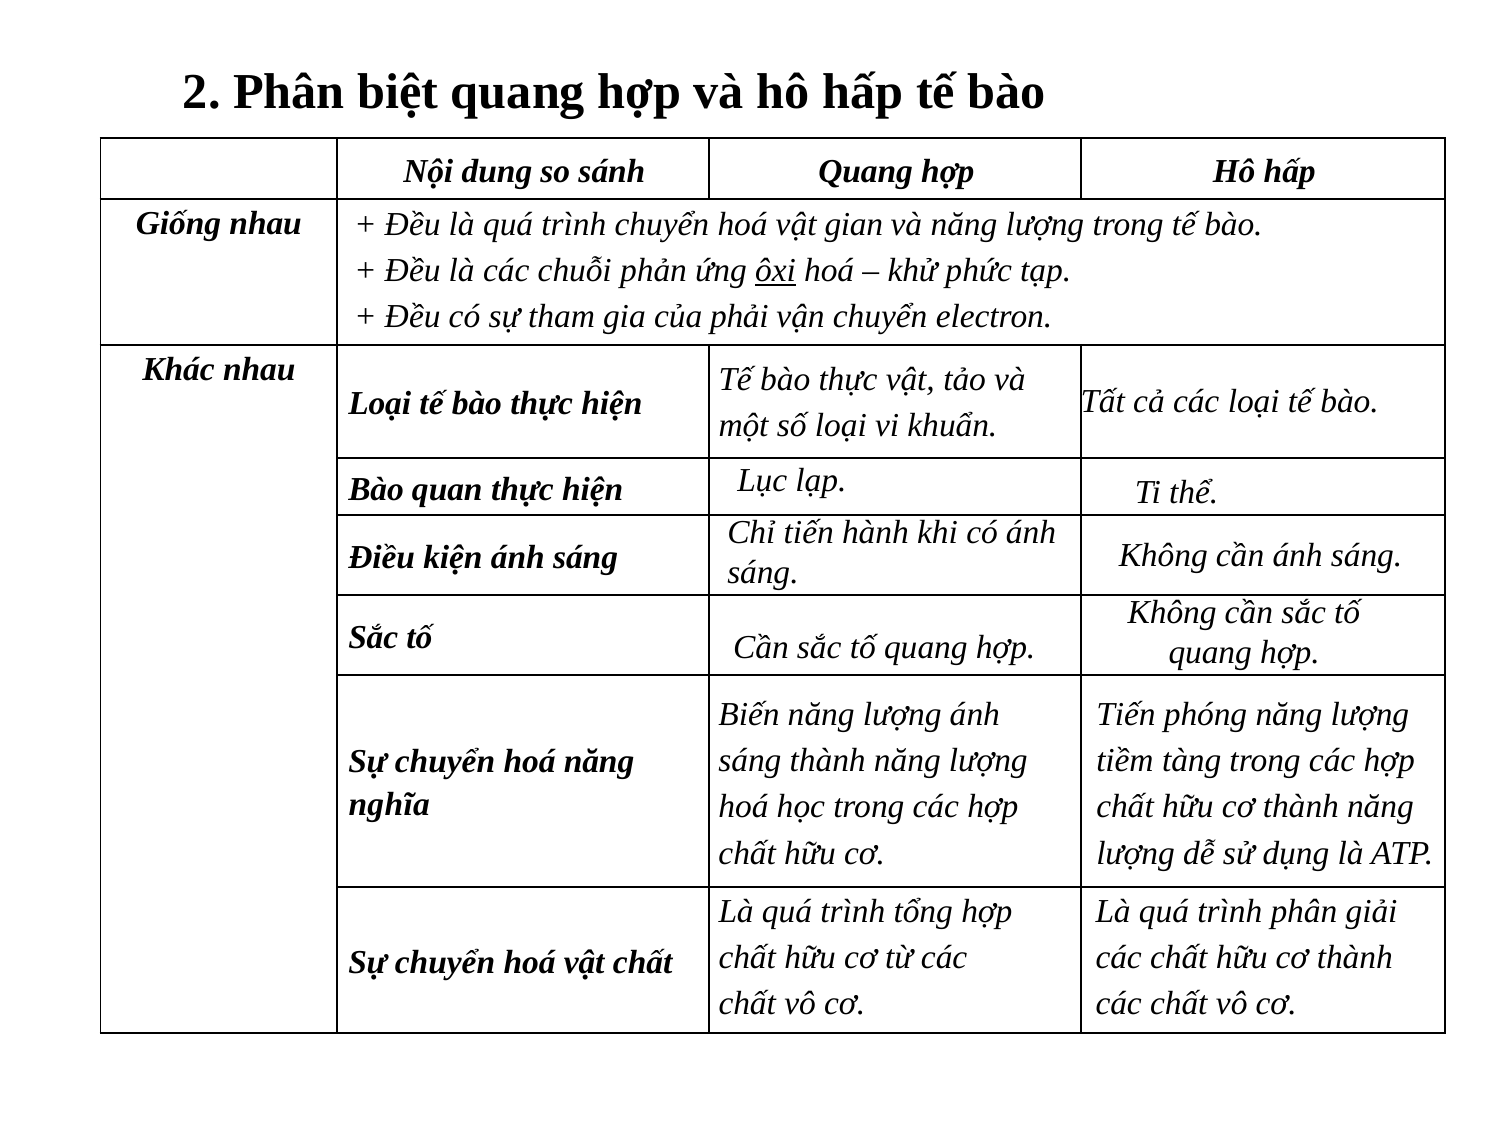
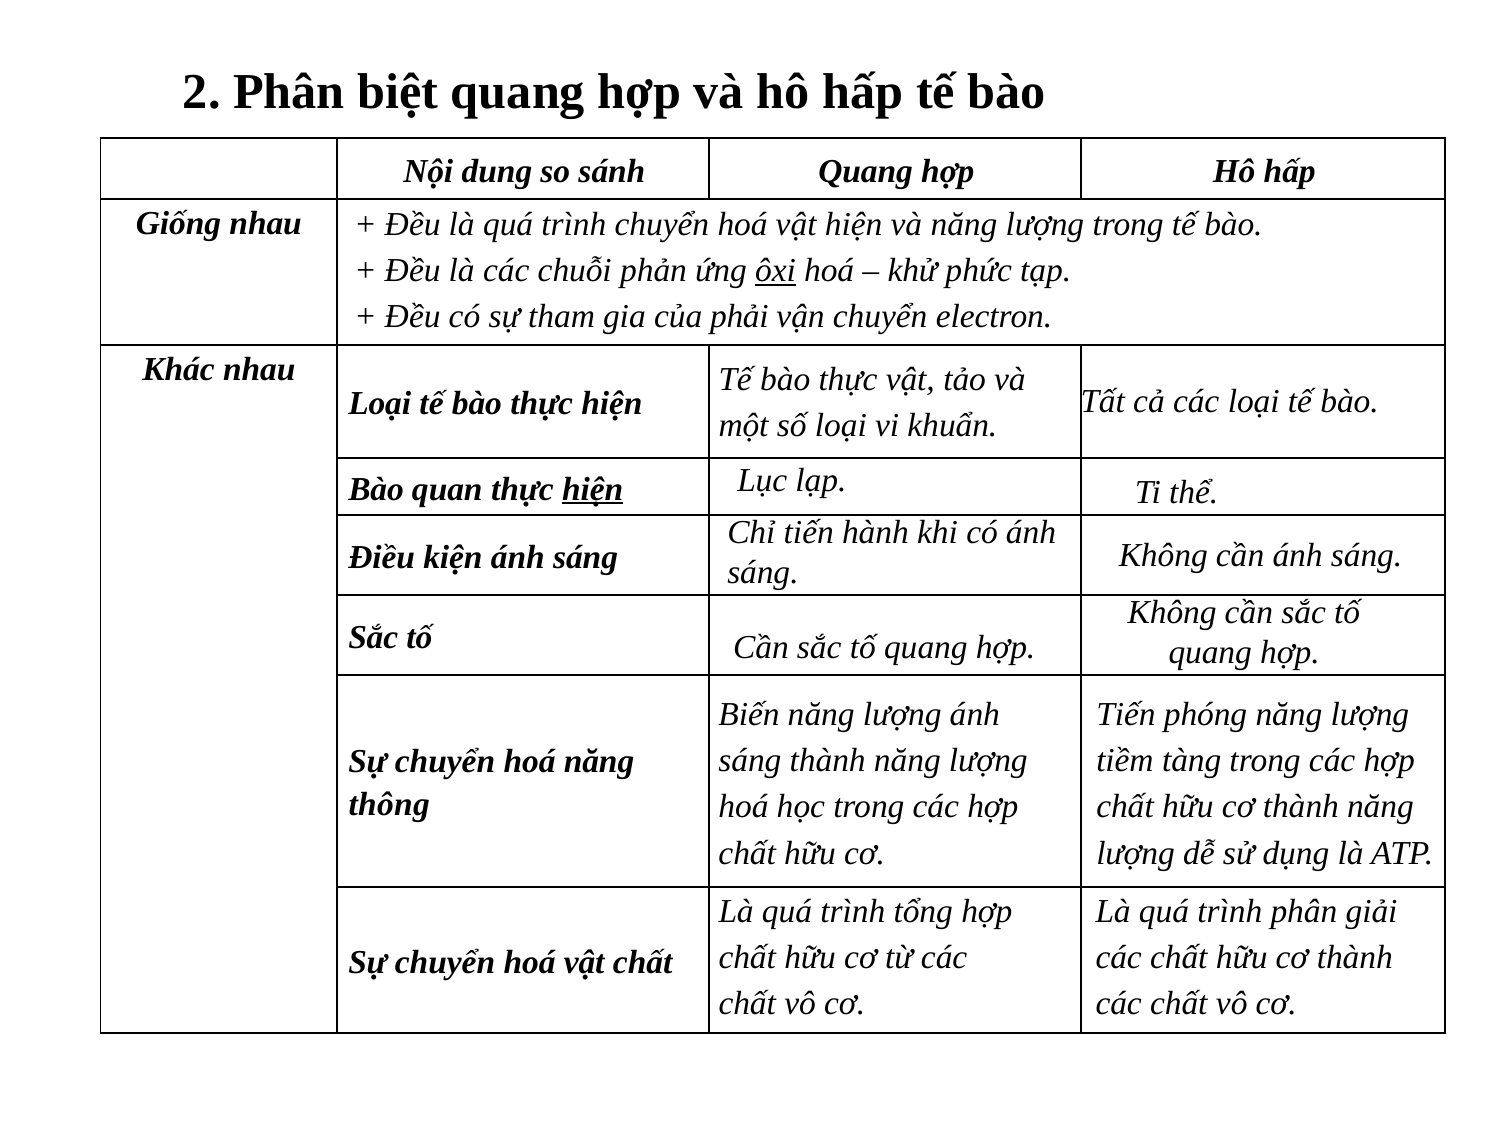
vật gian: gian -> hiện
hiện at (593, 489) underline: none -> present
nghĩa: nghĩa -> thông
